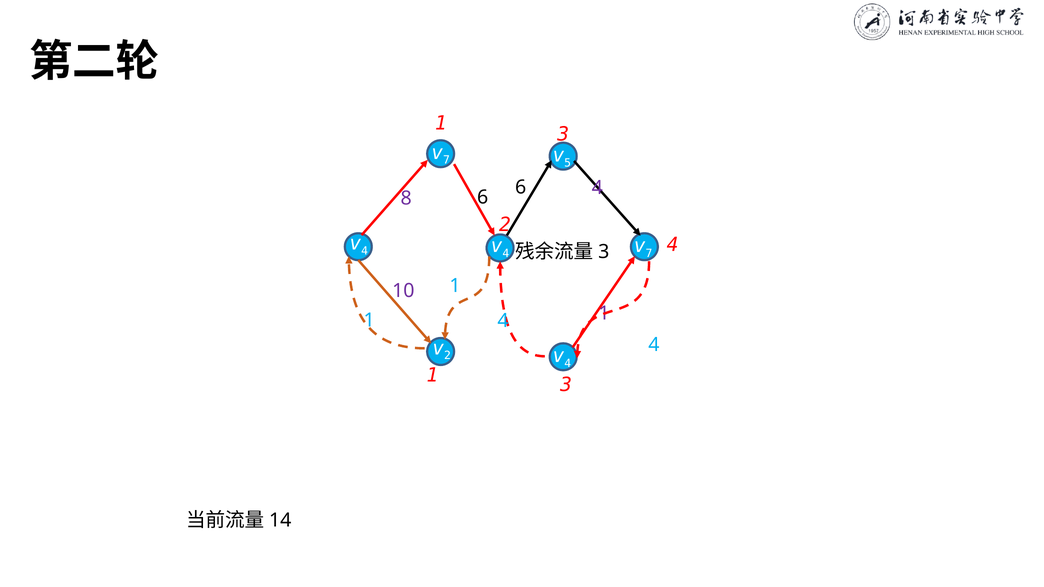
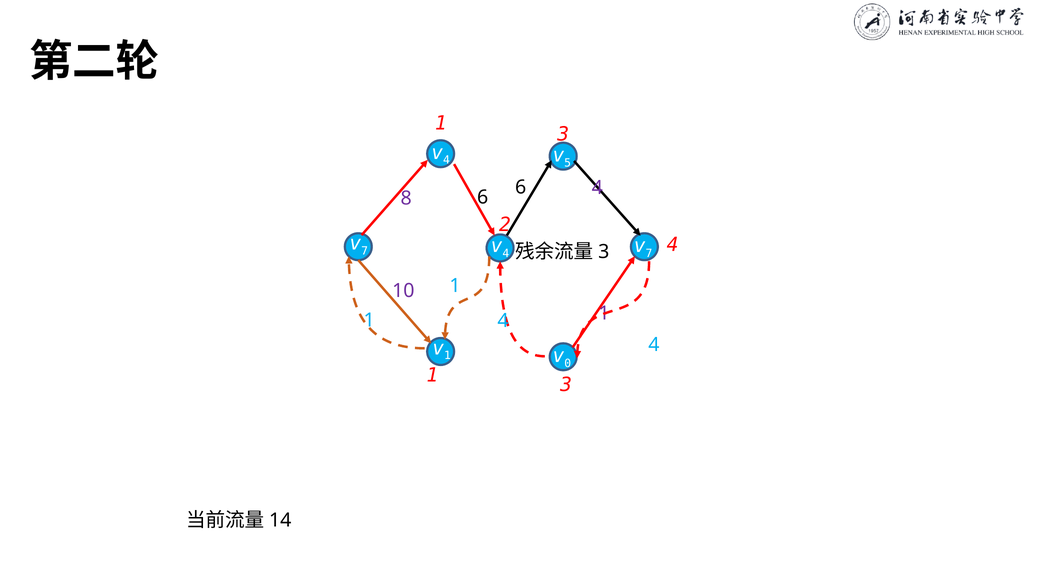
7 at (446, 160): 7 -> 4
4 at (365, 251): 4 -> 7
2 at (448, 356): 2 -> 1
4 at (568, 364): 4 -> 0
